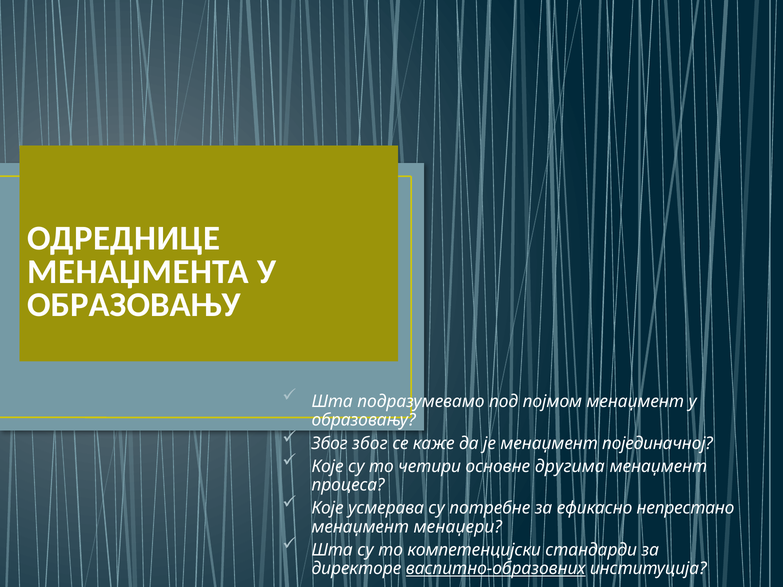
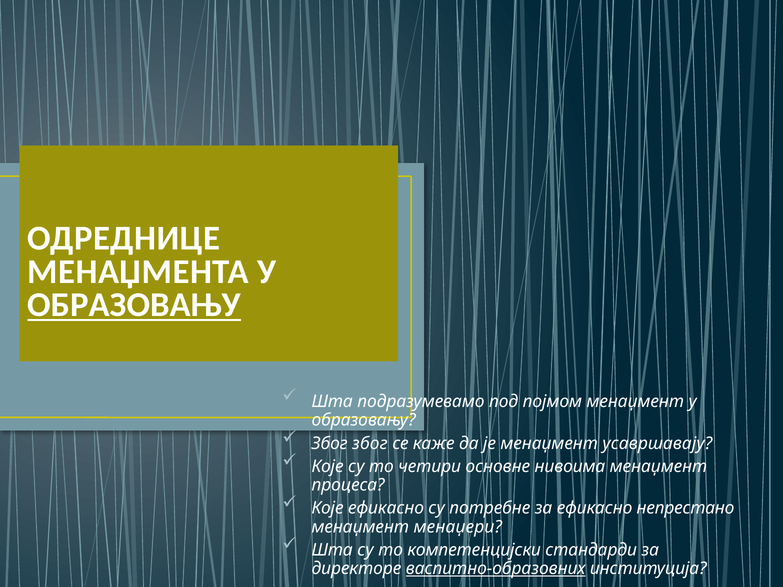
ОБРАЗОВАЊУ at (134, 305) underline: none -> present
појединачној: појединачној -> усавршавају
другима: другима -> нивоима
Које усмерава: усмерава -> ефикасно
